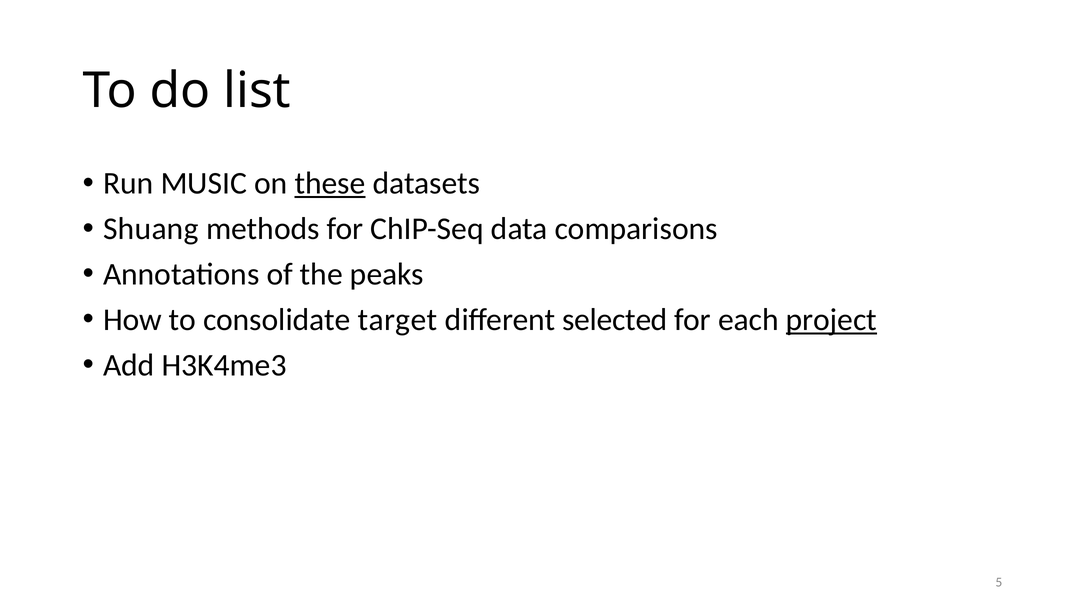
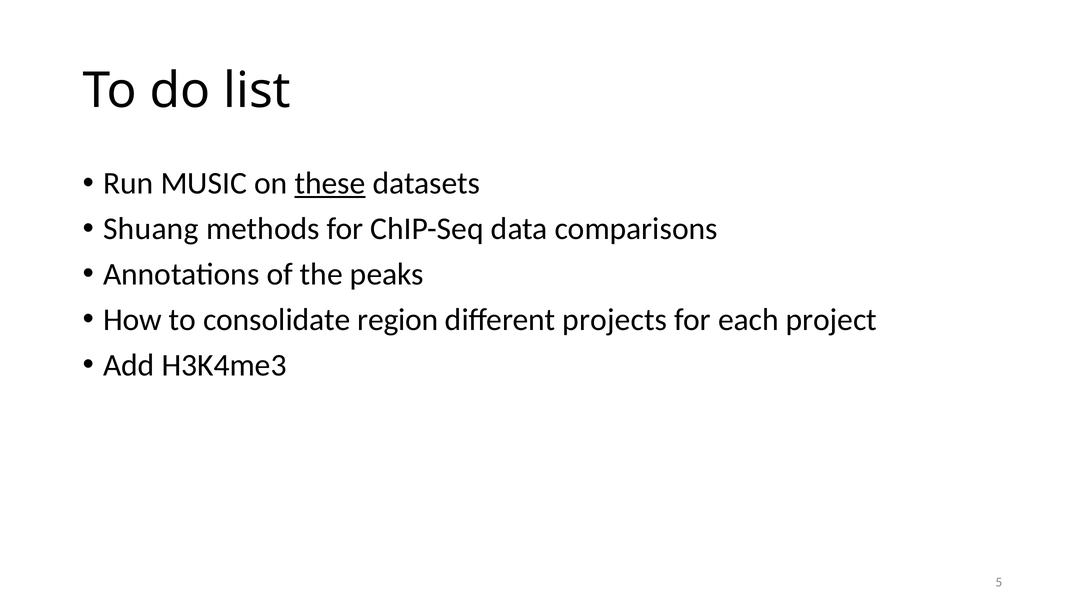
target: target -> region
selected: selected -> projects
project underline: present -> none
